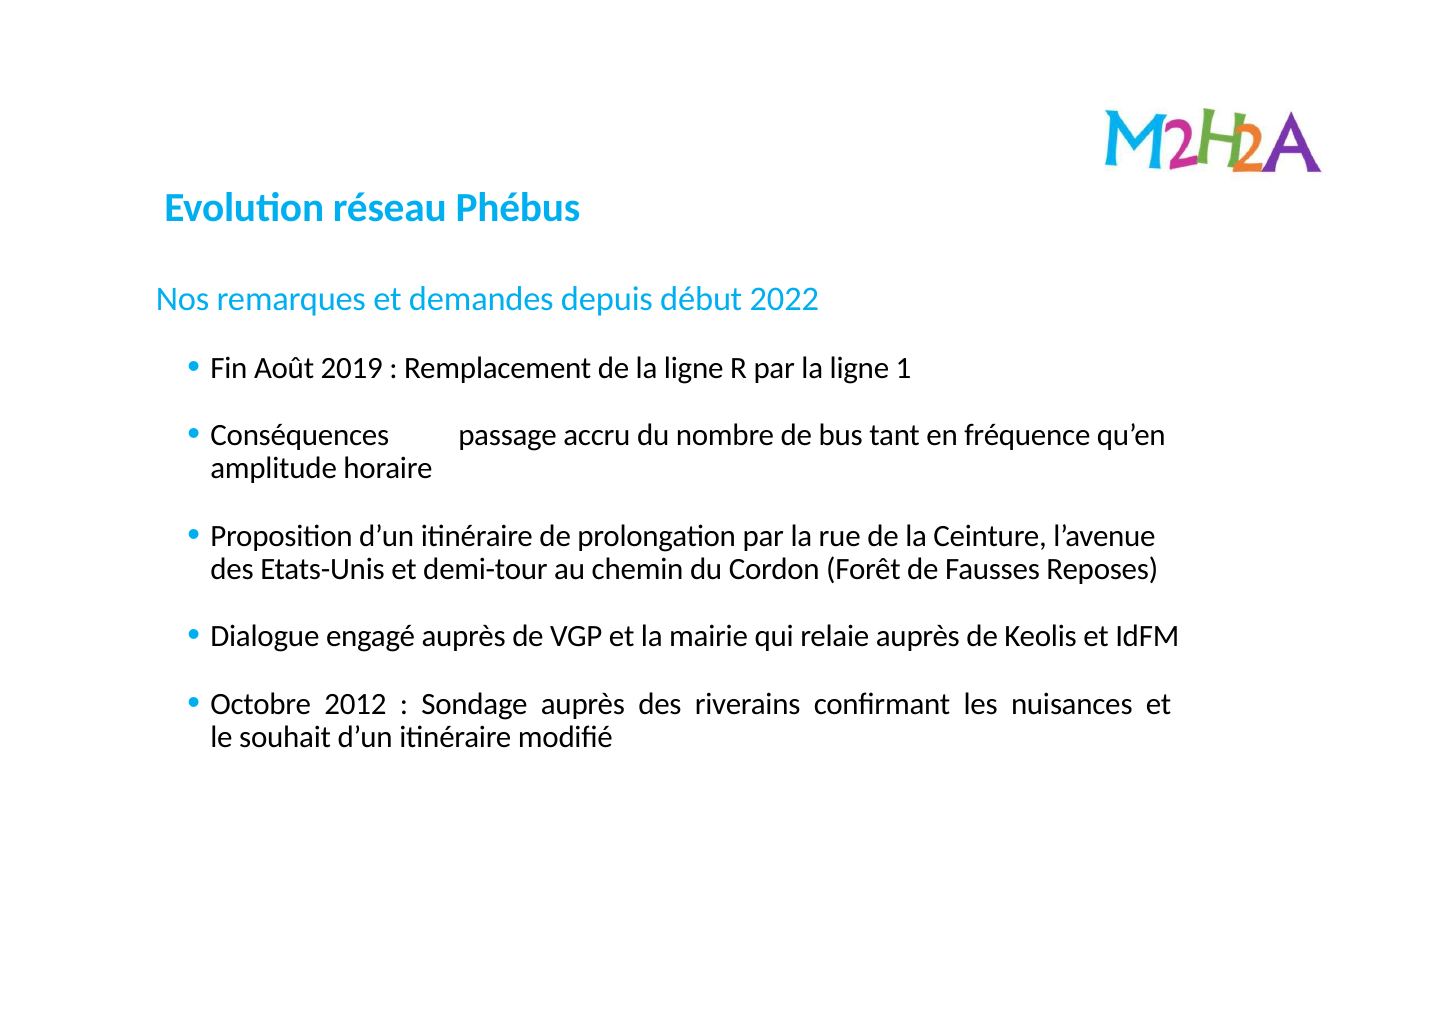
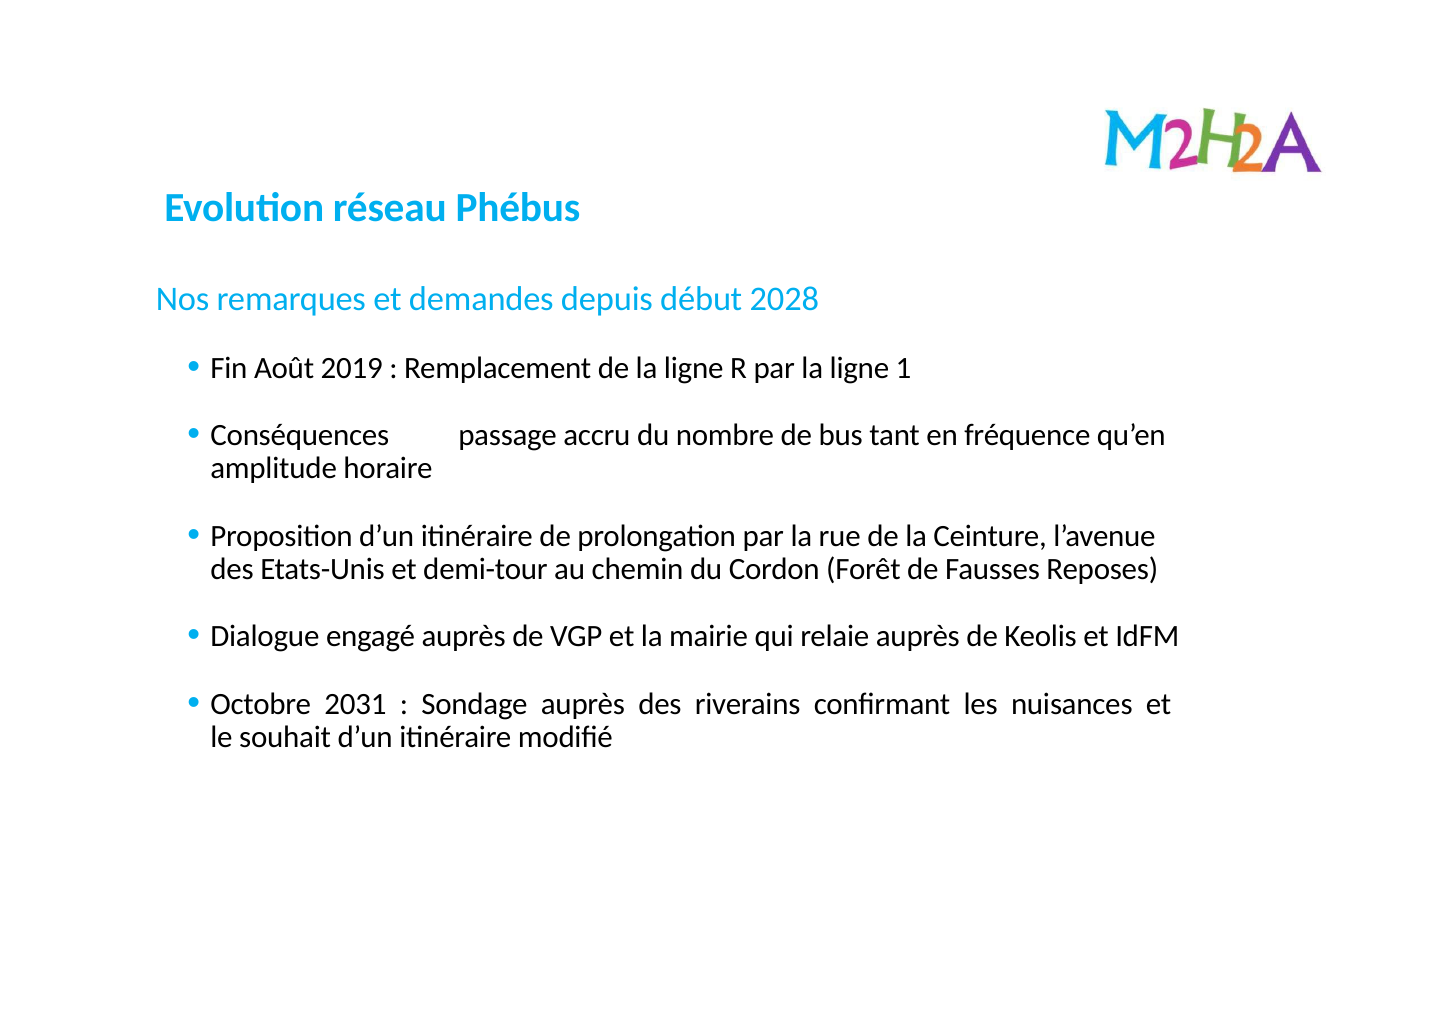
2022: 2022 -> 2028
2012: 2012 -> 2031
